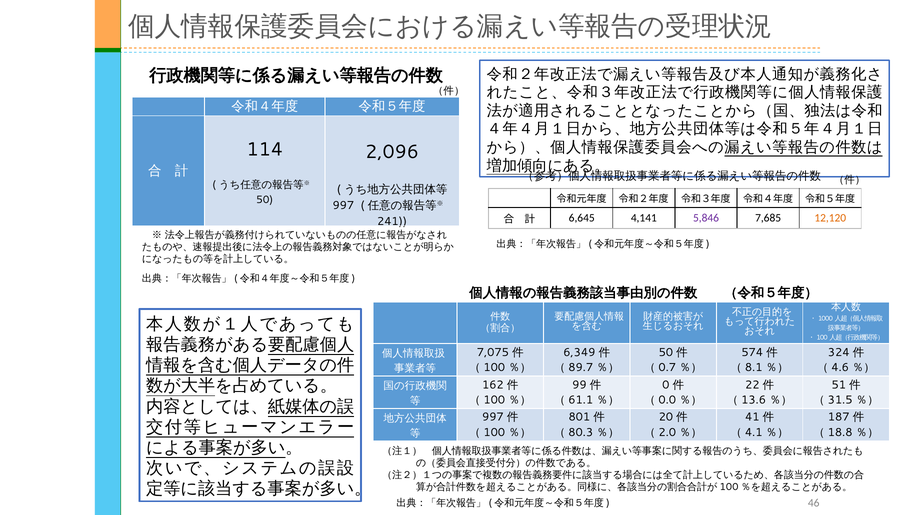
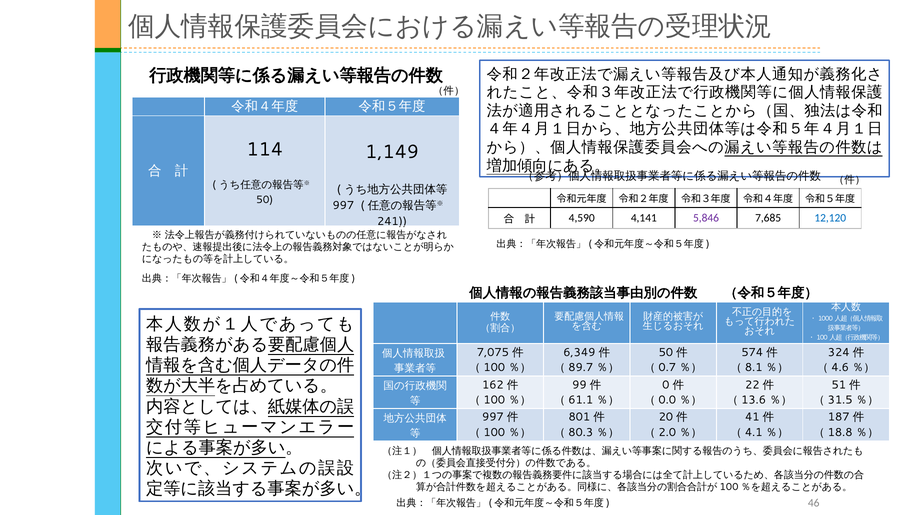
2,096: 2,096 -> 1,149
6,645: 6,645 -> 4,590
12,120 colour: orange -> blue
